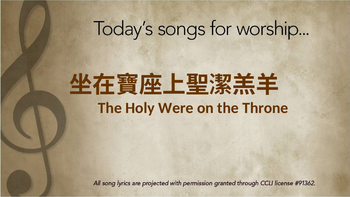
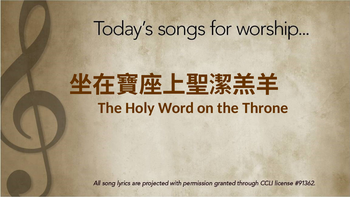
Were: Were -> Word
